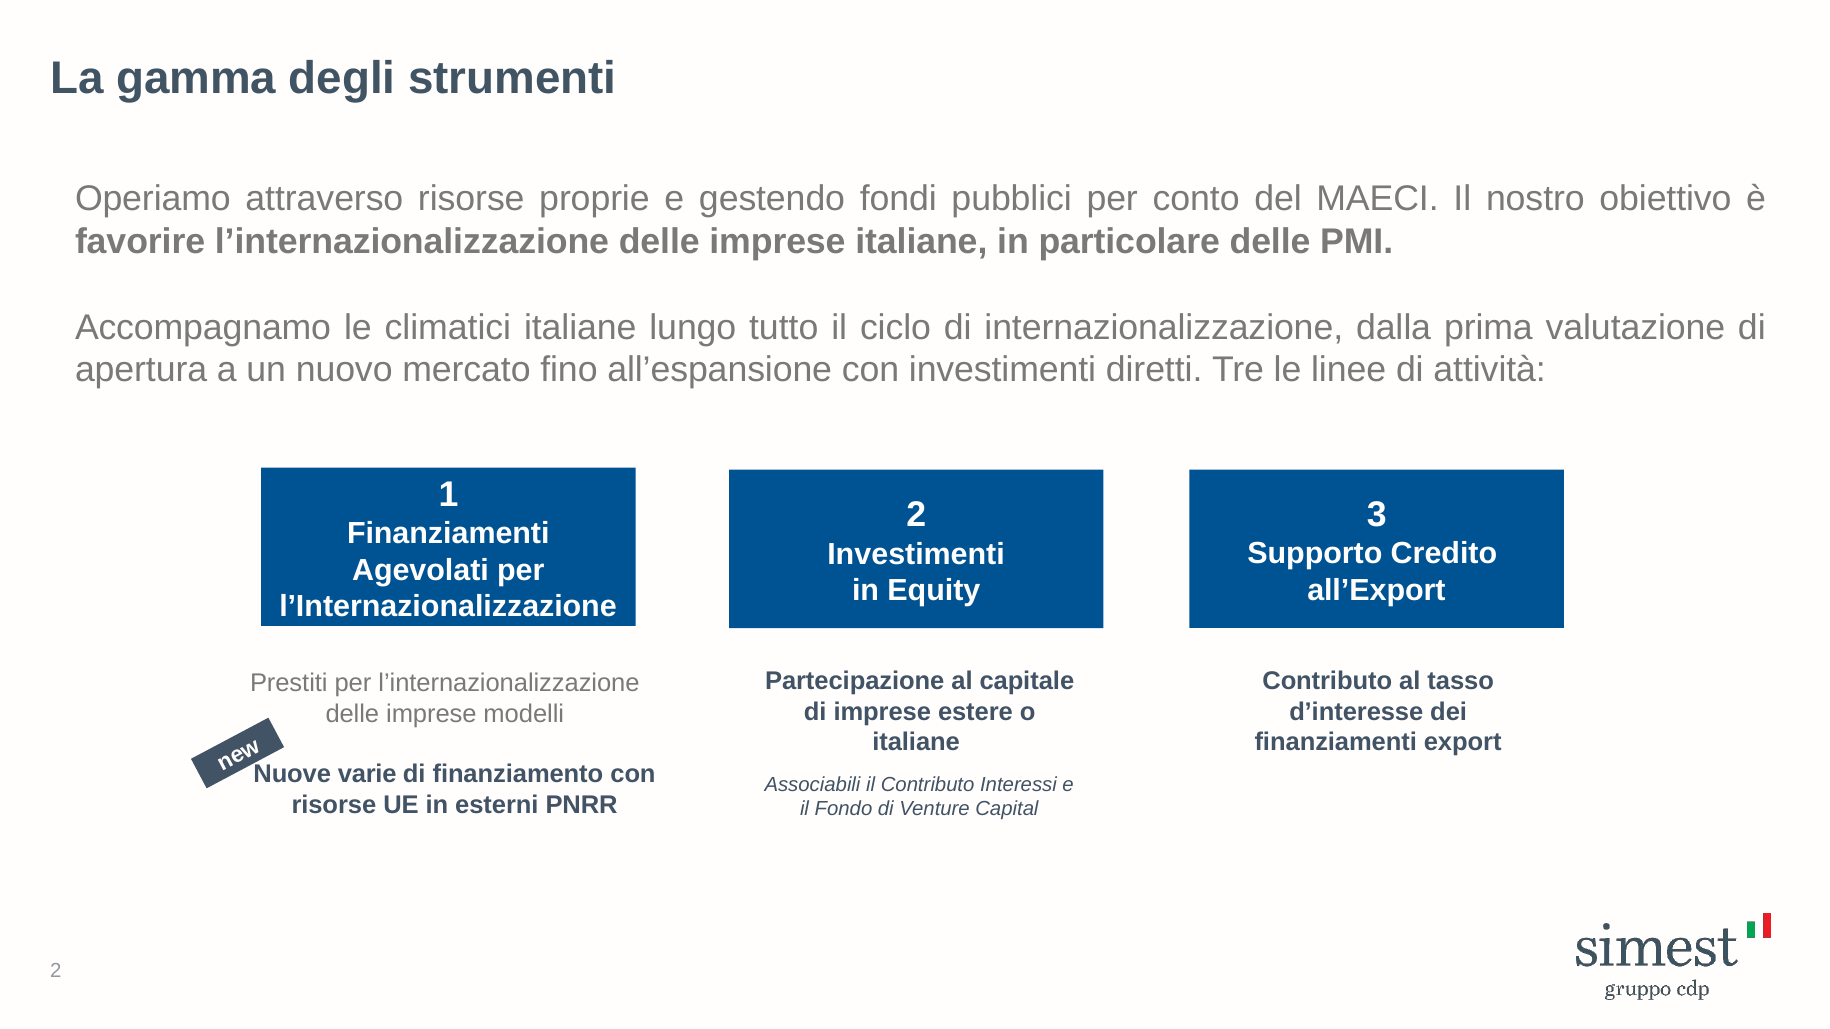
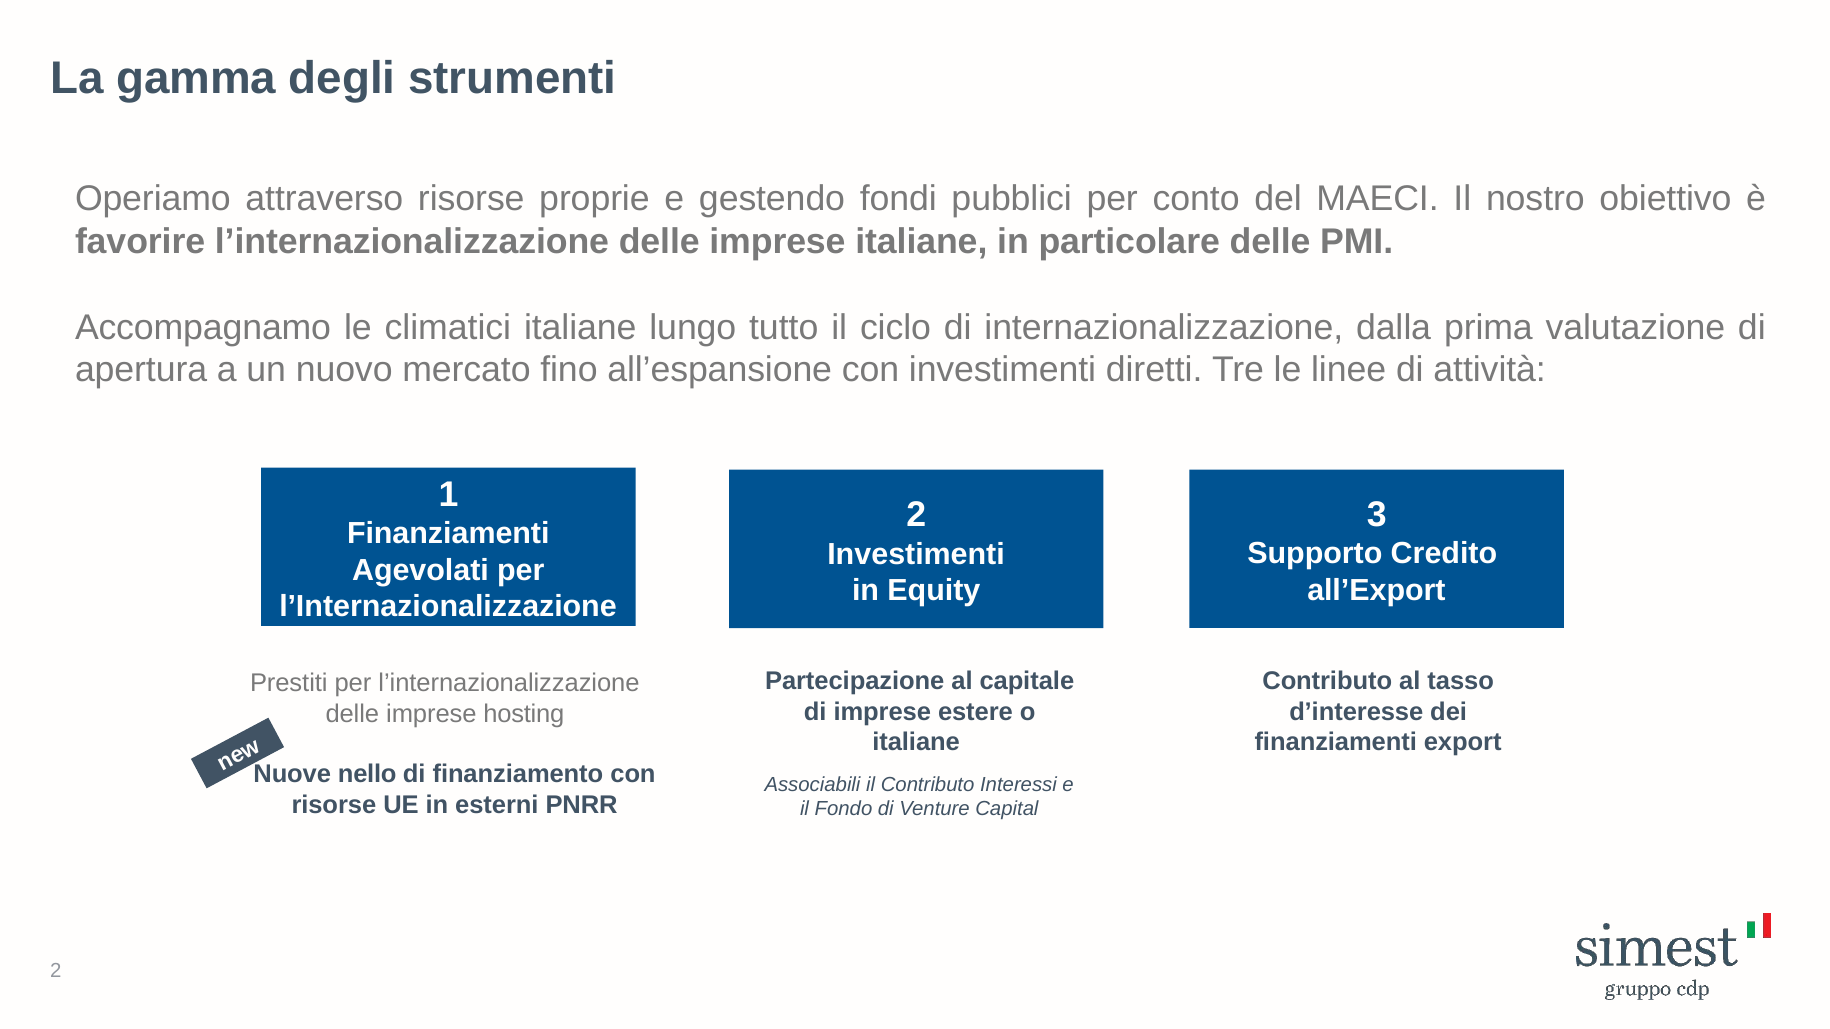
modelli: modelli -> hosting
varie: varie -> nello
